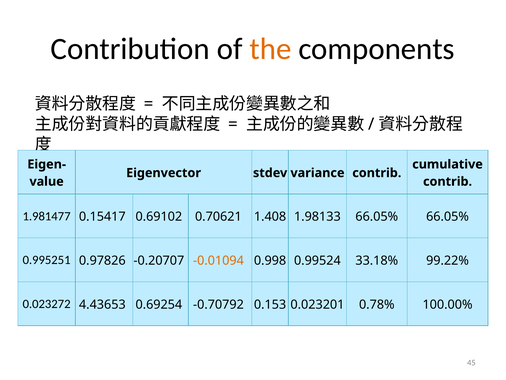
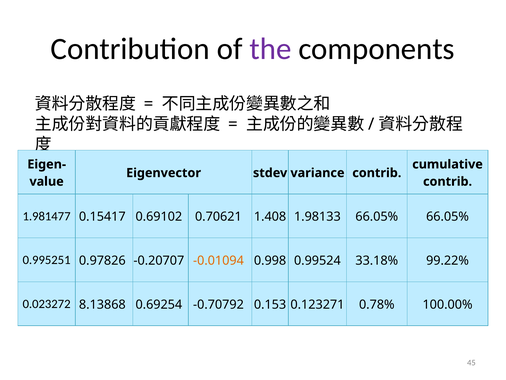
the colour: orange -> purple
4.43653: 4.43653 -> 8.13868
0.023201: 0.023201 -> 0.123271
